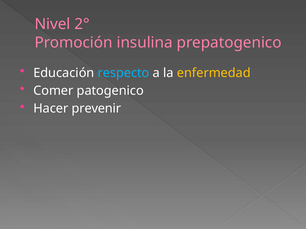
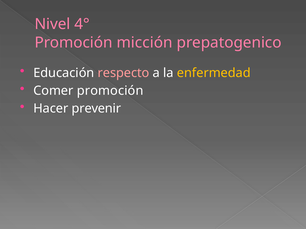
2°: 2° -> 4°
insulina: insulina -> micción
respecto colour: light blue -> pink
Comer patogenico: patogenico -> promoción
